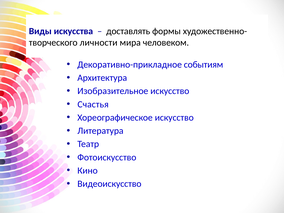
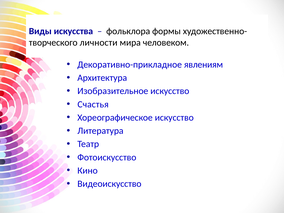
доставлять: доставлять -> фольклора
событиям: событиям -> явлениям
